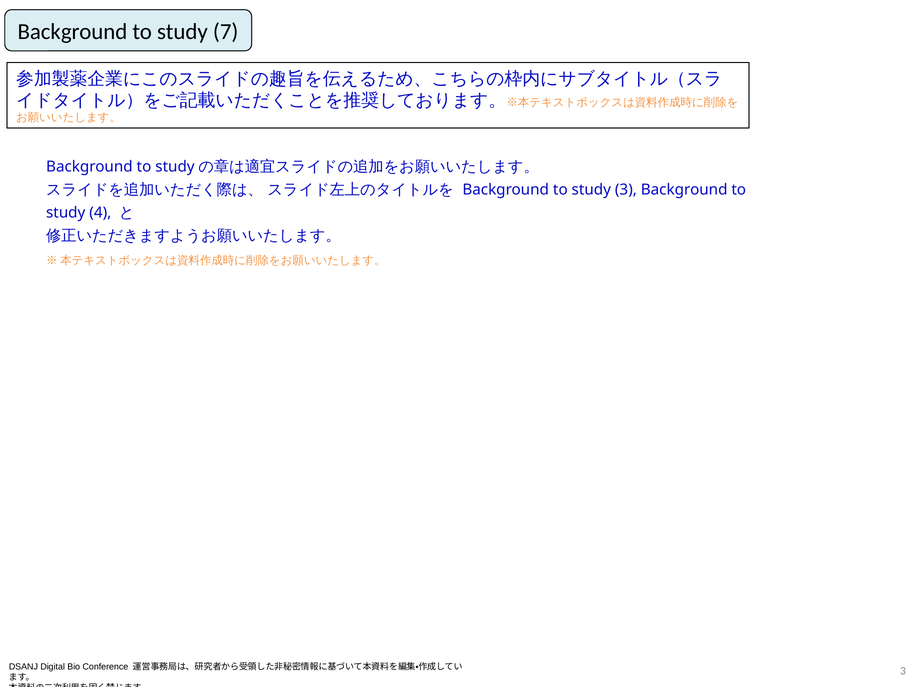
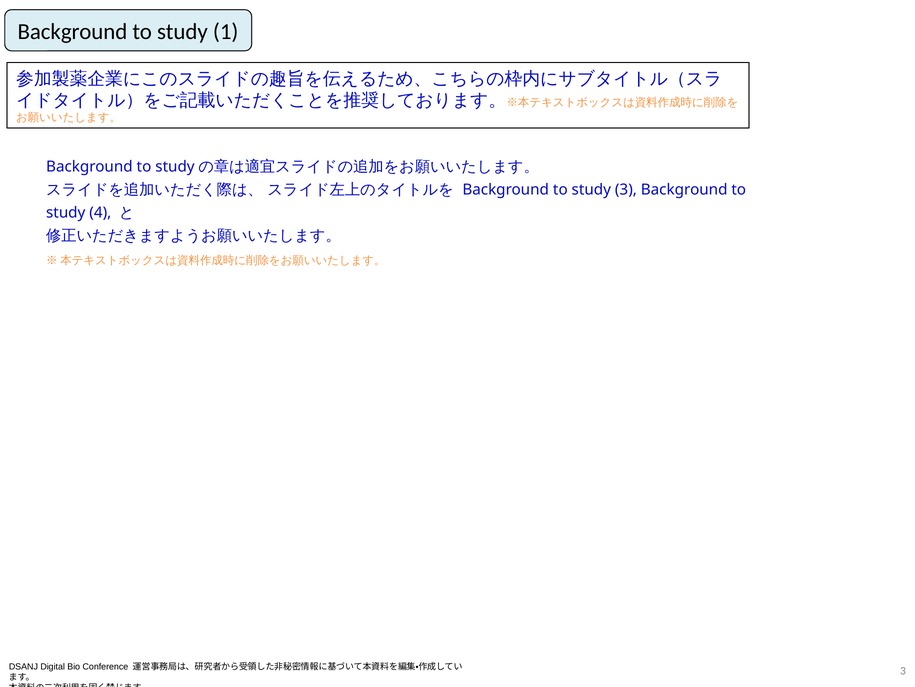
7: 7 -> 1
